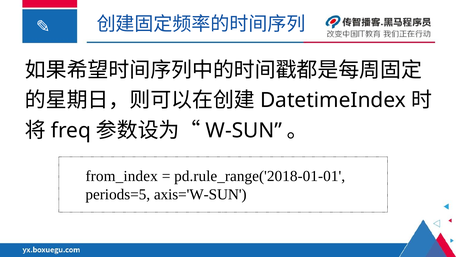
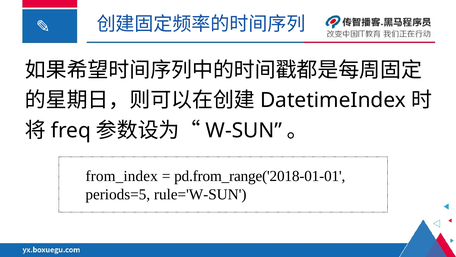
pd.rule_range('2018-01-01: pd.rule_range('2018-01-01 -> pd.from_range('2018-01-01
axis='W-SUN: axis='W-SUN -> rule='W-SUN
